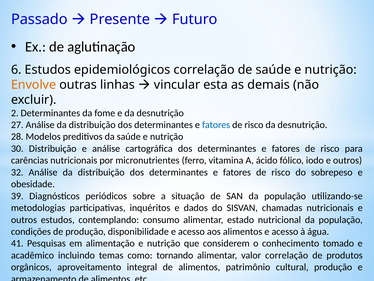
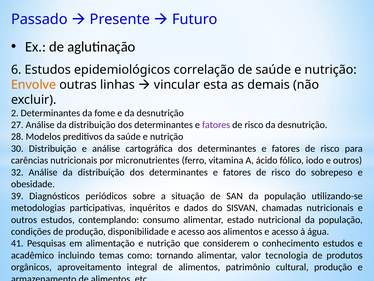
fatores at (216, 125) colour: blue -> purple
conhecimento tomado: tomado -> estudos
valor correlação: correlação -> tecnologia
